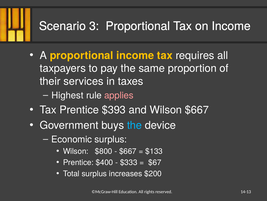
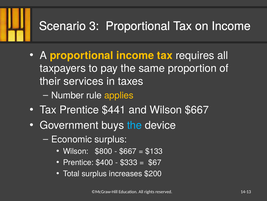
Highest: Highest -> Number
applies colour: pink -> yellow
$393: $393 -> $441
